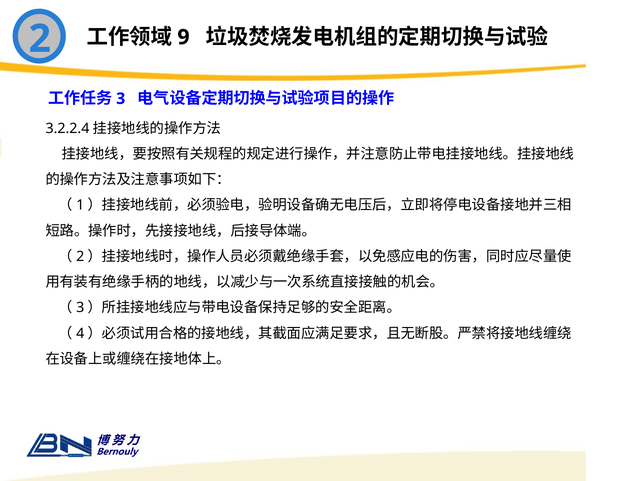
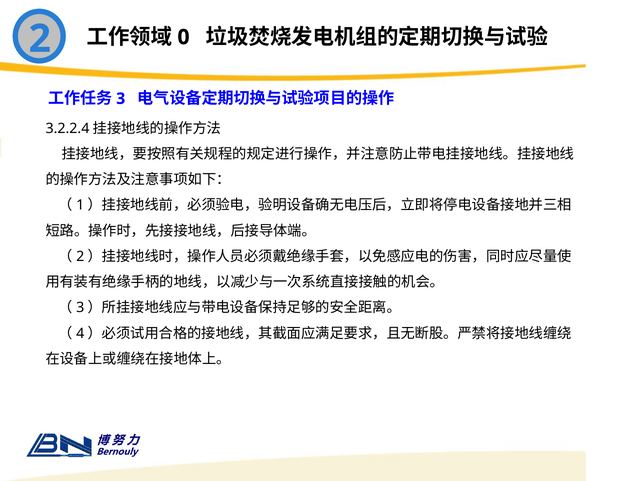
9: 9 -> 0
